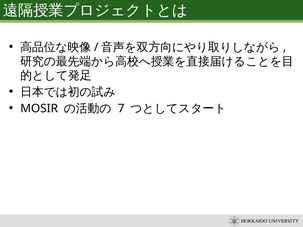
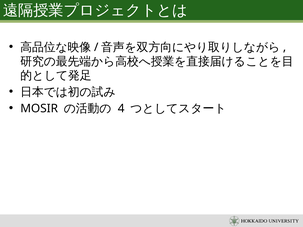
7: 7 -> 4
